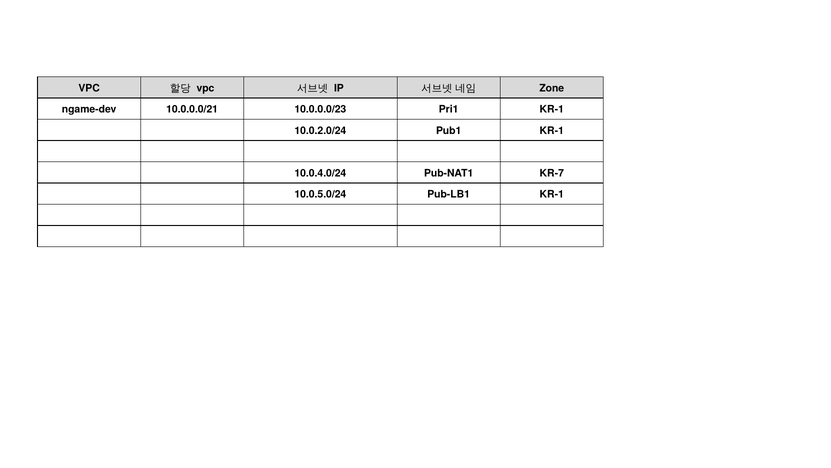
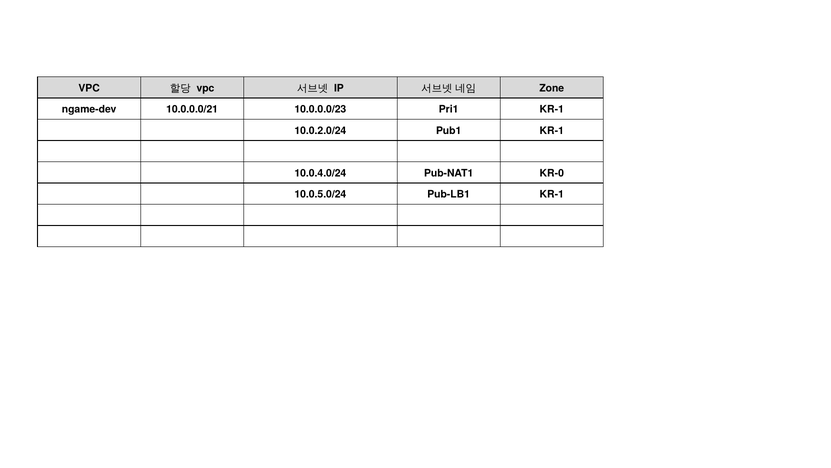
KR-7: KR-7 -> KR-0
